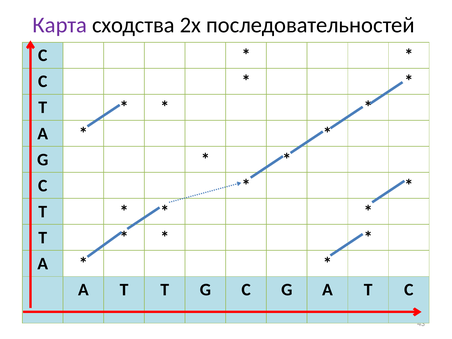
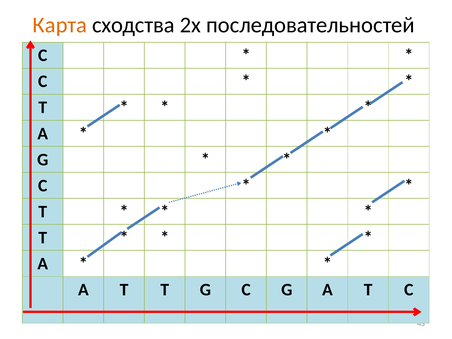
Карта colour: purple -> orange
